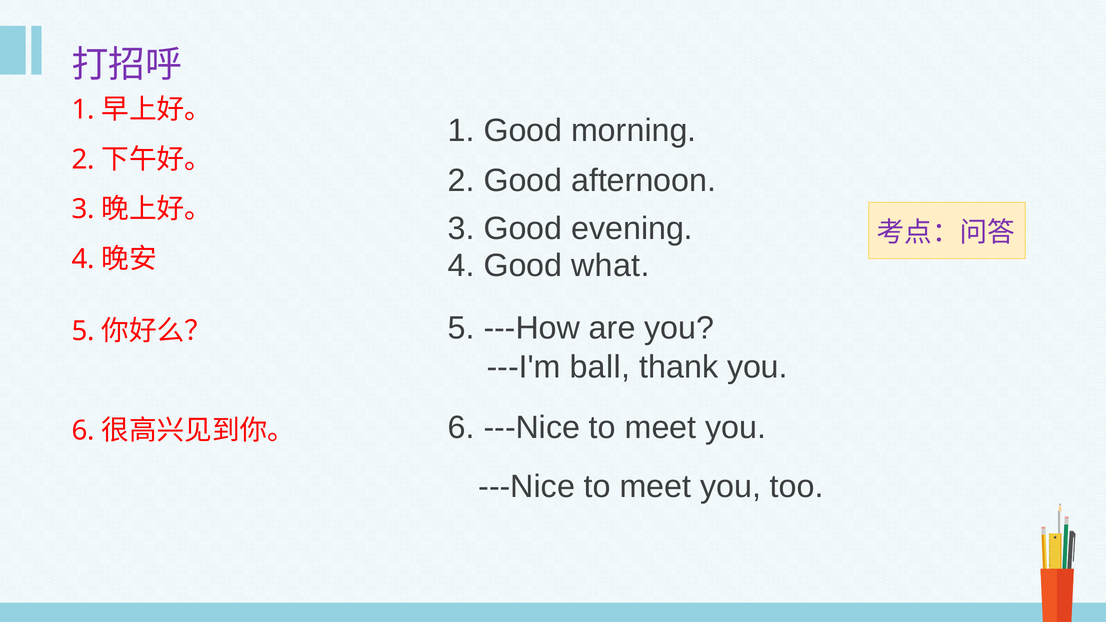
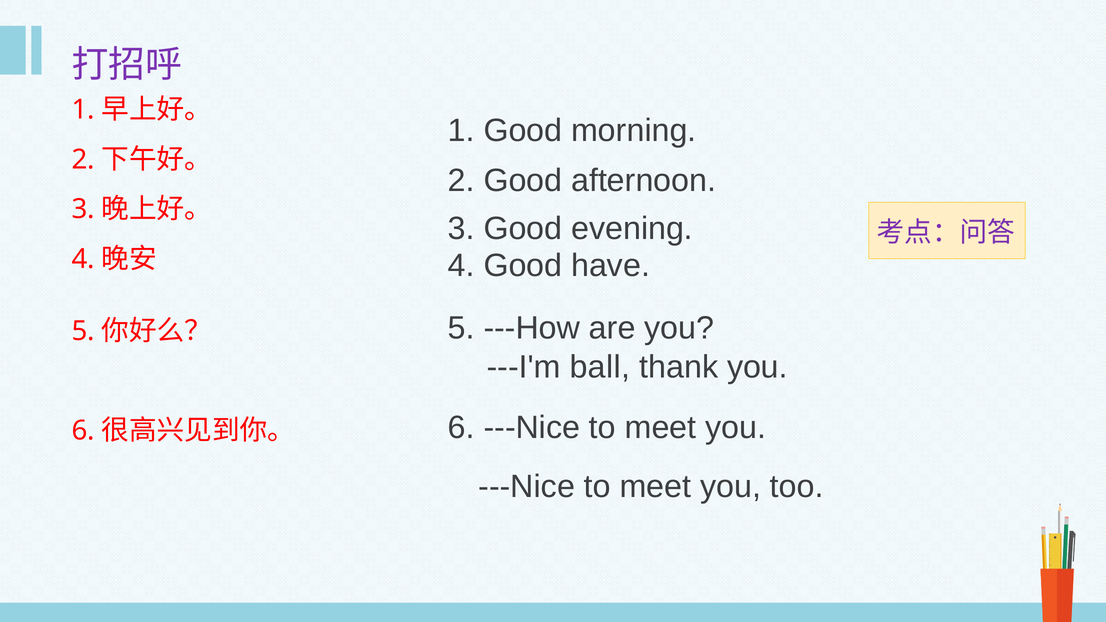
what: what -> have
